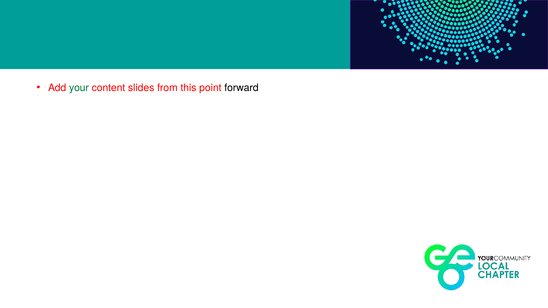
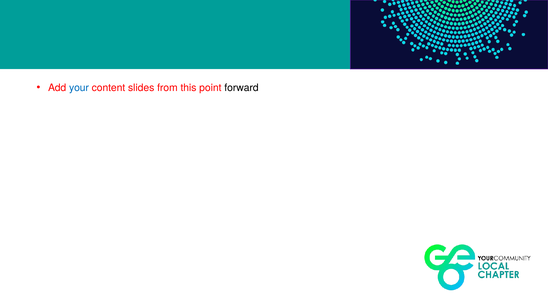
your colour: green -> blue
